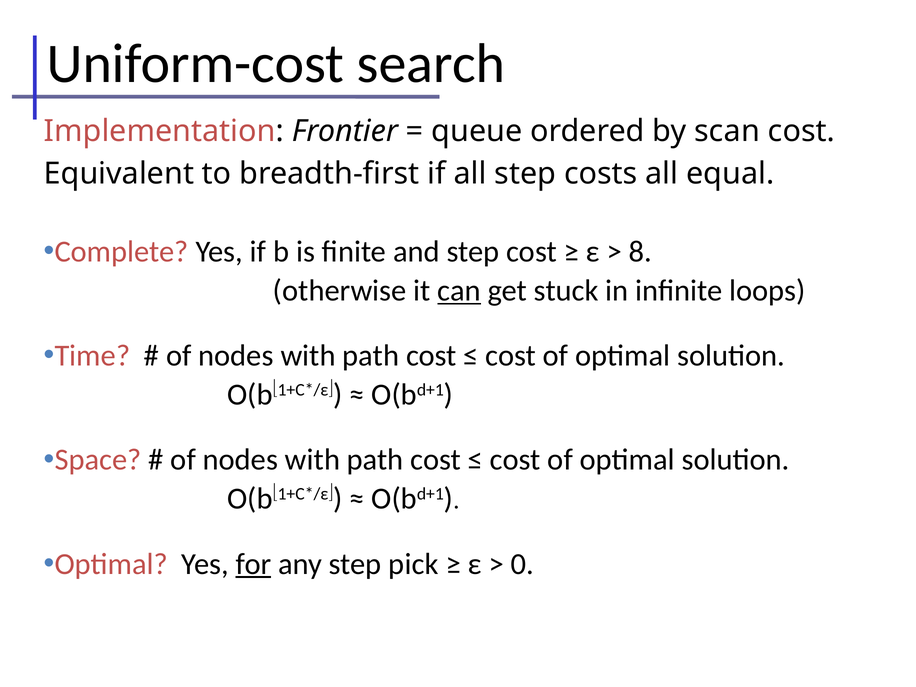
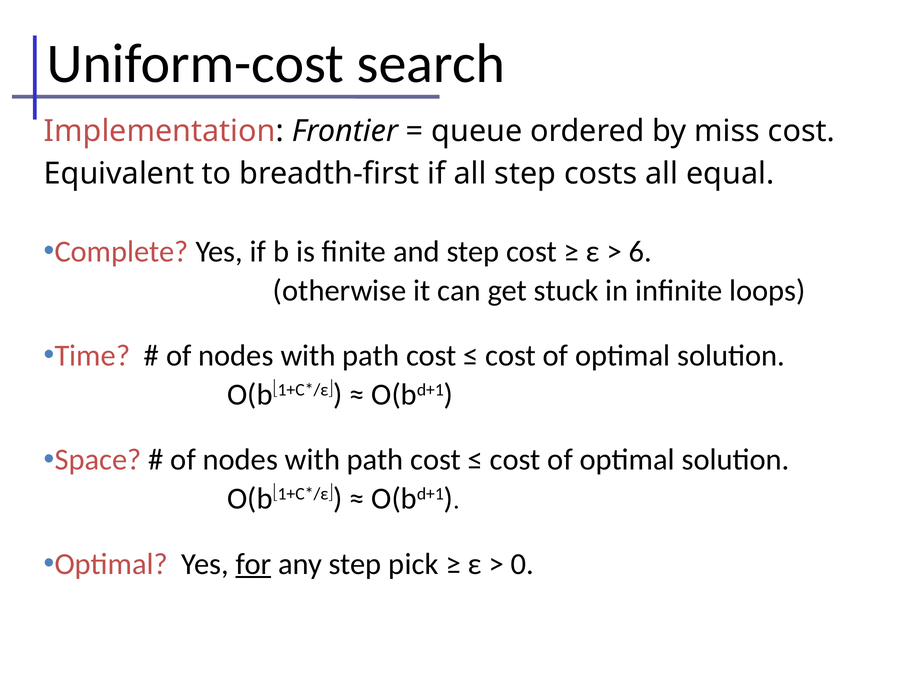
scan: scan -> miss
8: 8 -> 6
can underline: present -> none
